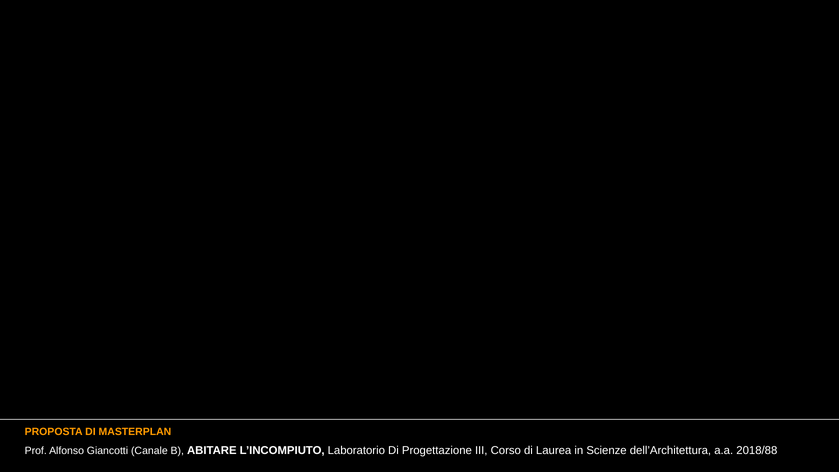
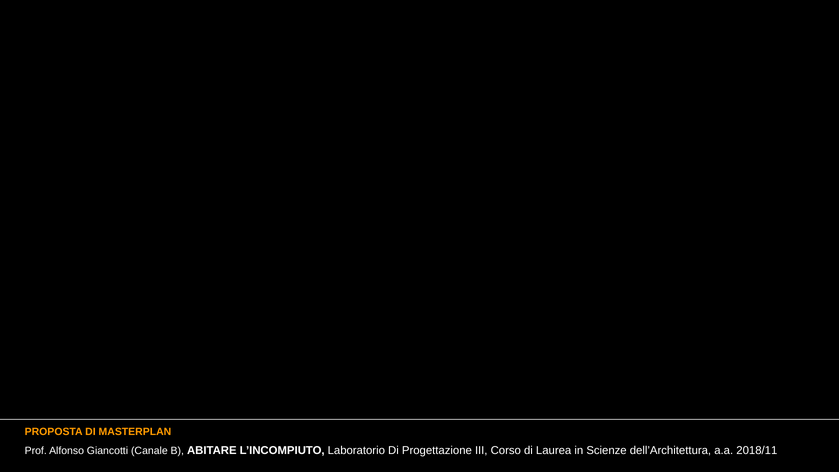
2018/88: 2018/88 -> 2018/11
